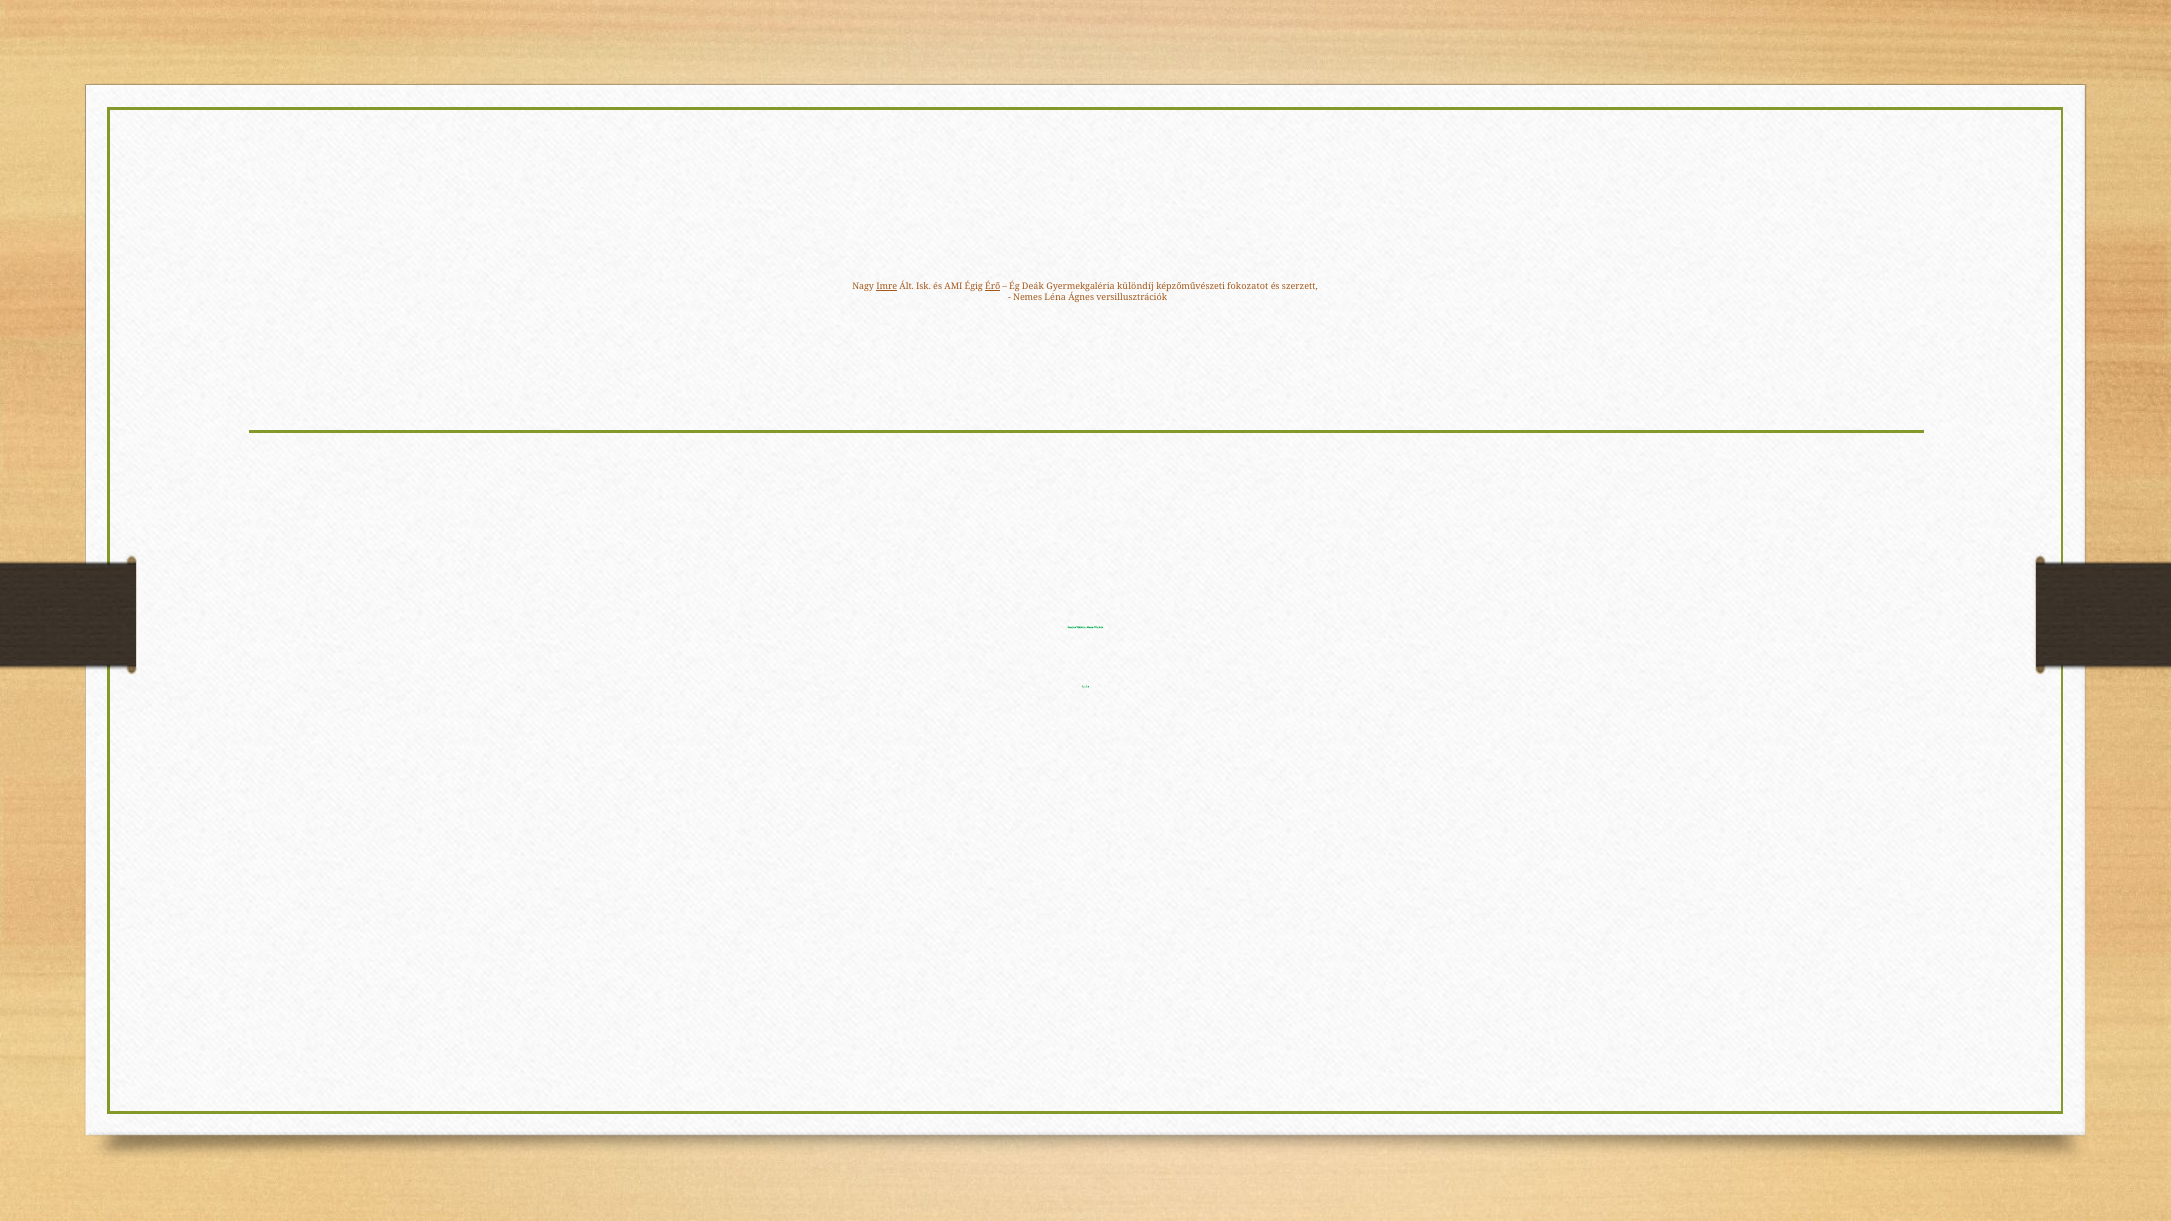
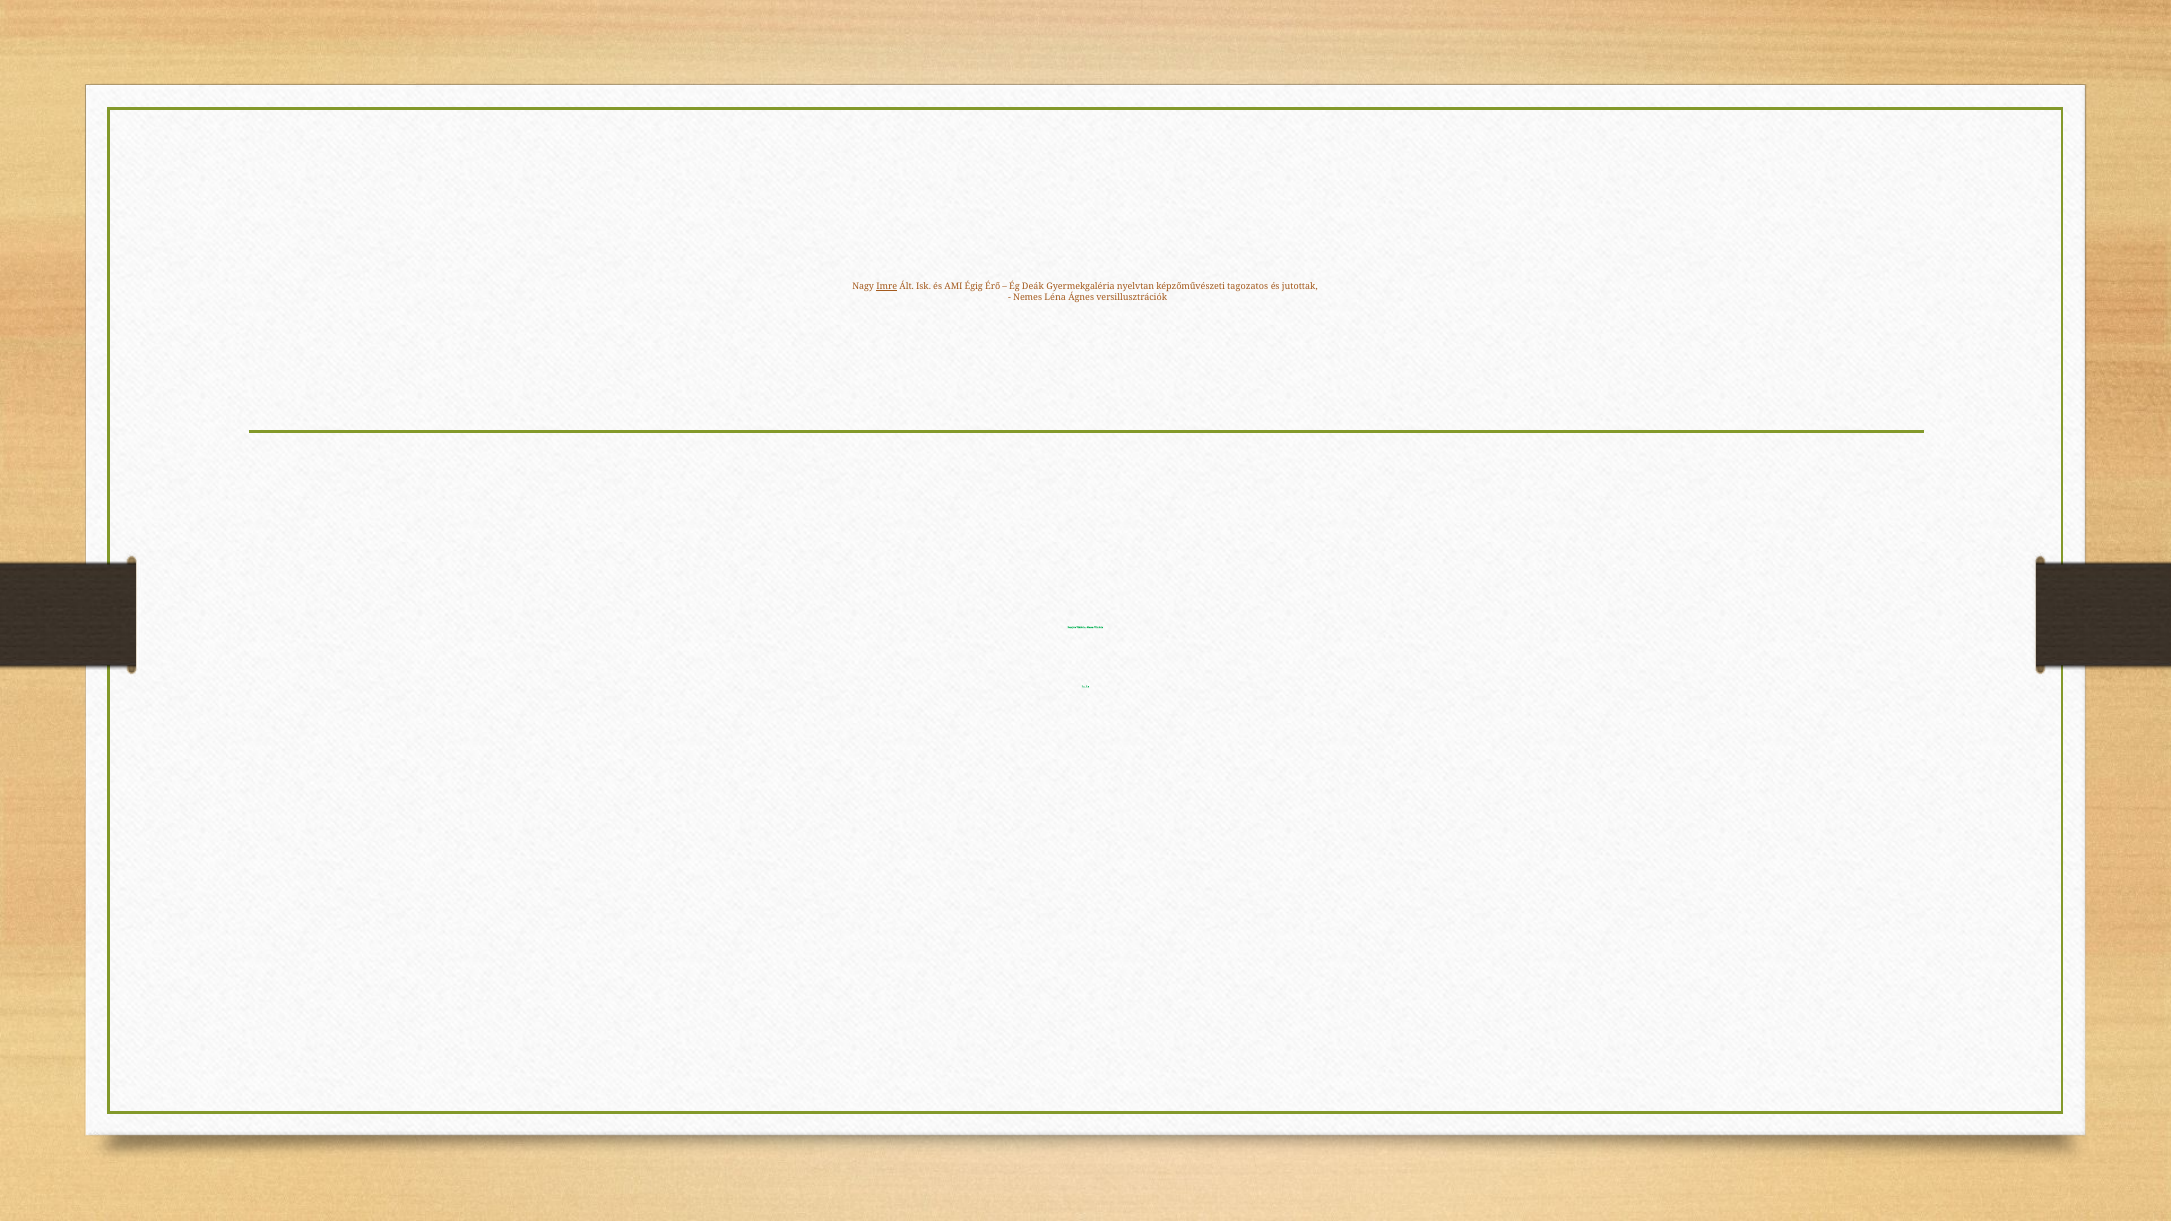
Érő underline: present -> none
különdíj: különdíj -> nyelvtan
fokozatot: fokozatot -> tagozatos
szerzett: szerzett -> jutottak
